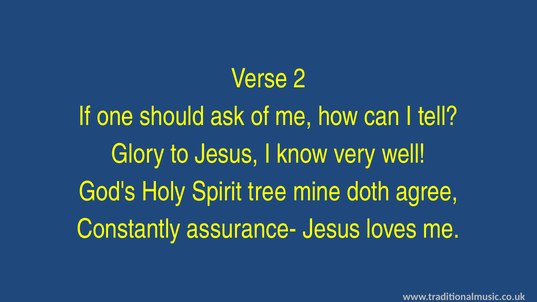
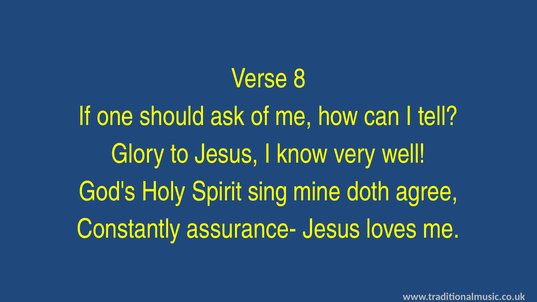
2: 2 -> 8
tree: tree -> sing
